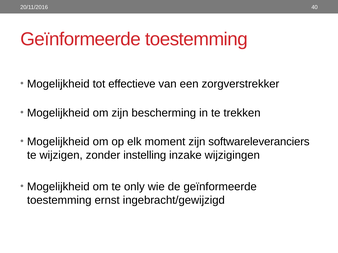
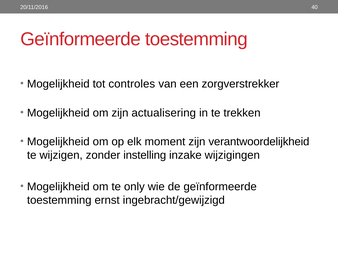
effectieve: effectieve -> controles
bescherming: bescherming -> actualisering
softwareleveranciers: softwareleveranciers -> verantwoordelijkheid
